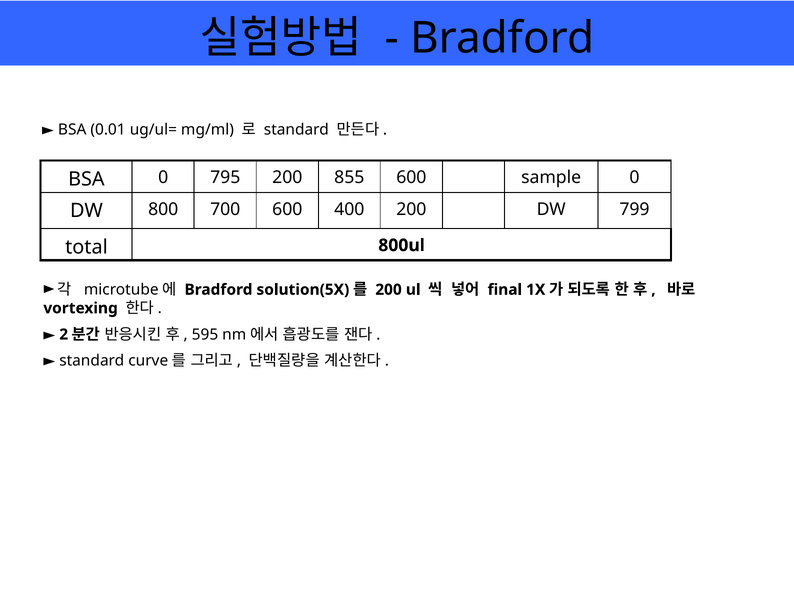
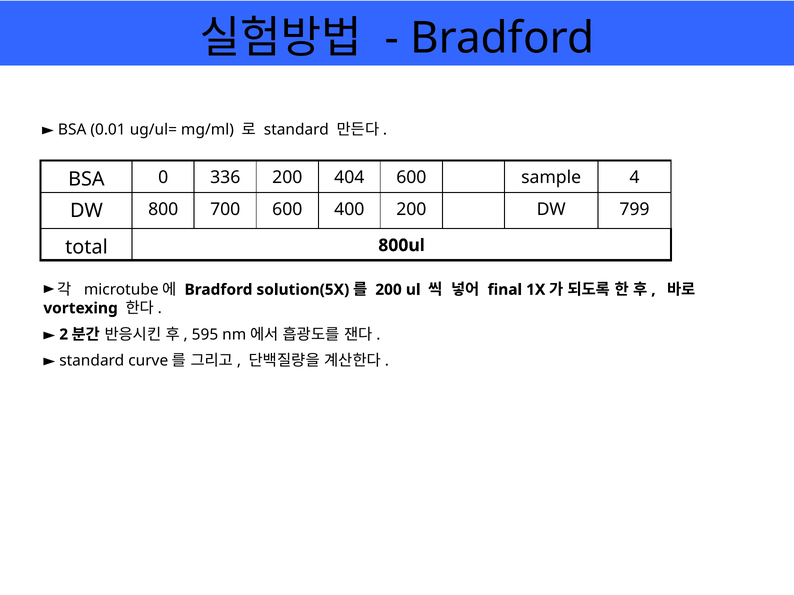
795: 795 -> 336
855: 855 -> 404
sample 0: 0 -> 4
